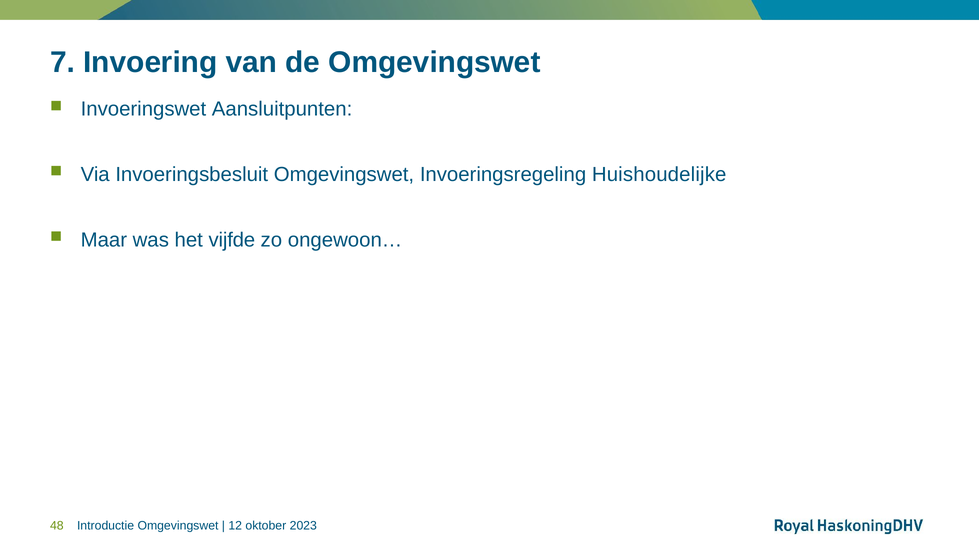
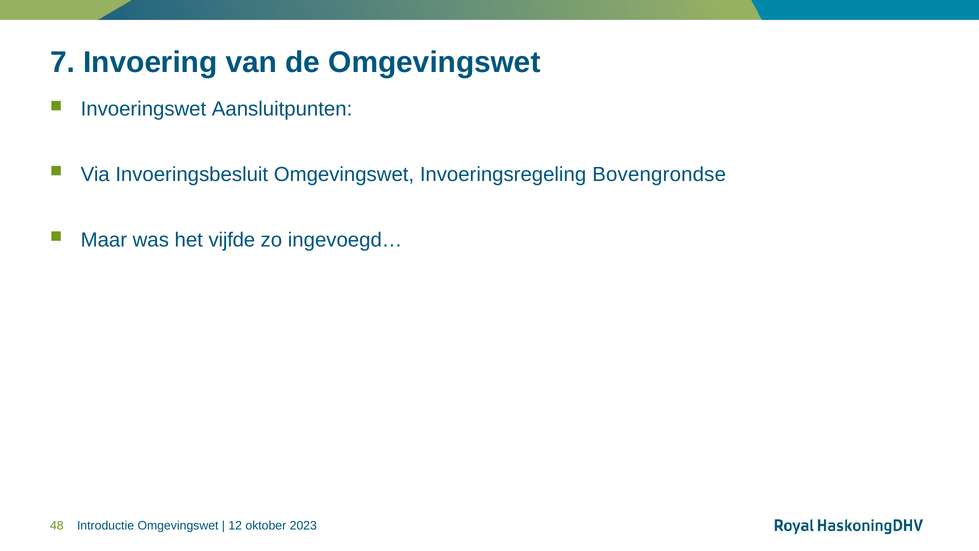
Huishoudelijke: Huishoudelijke -> Bovengrondse
ongewoon…: ongewoon… -> ingevoegd…
